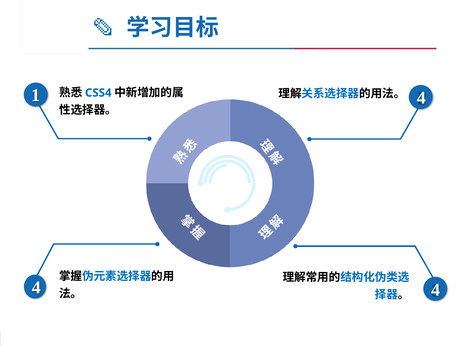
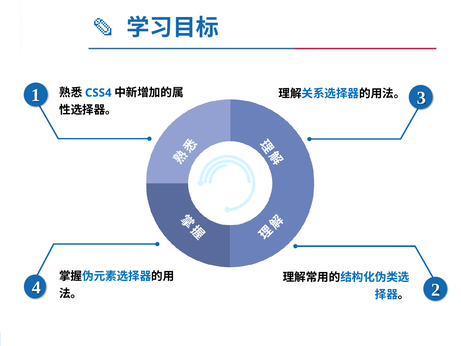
1 4: 4 -> 3
4 at (436, 290): 4 -> 2
